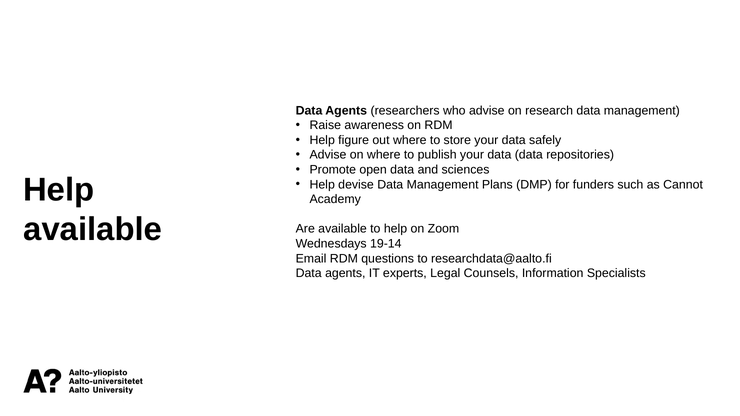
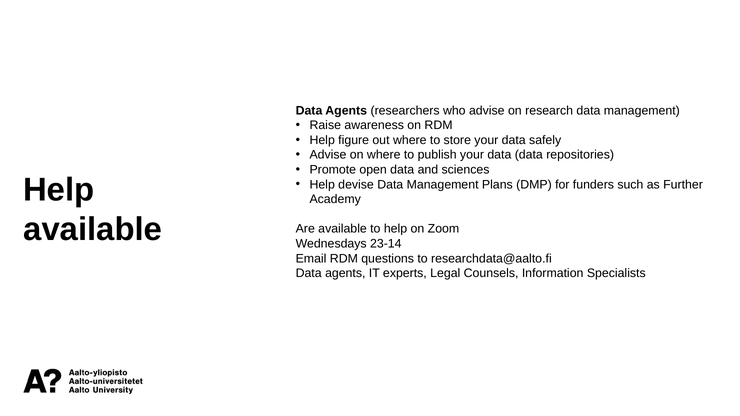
Cannot: Cannot -> Further
19-14: 19-14 -> 23-14
